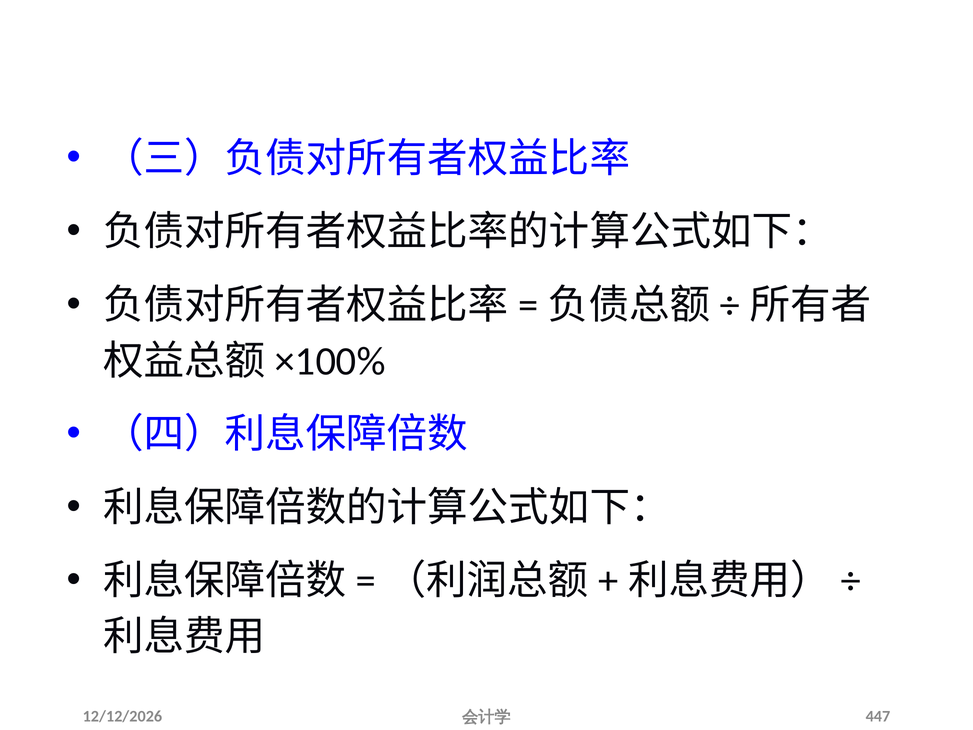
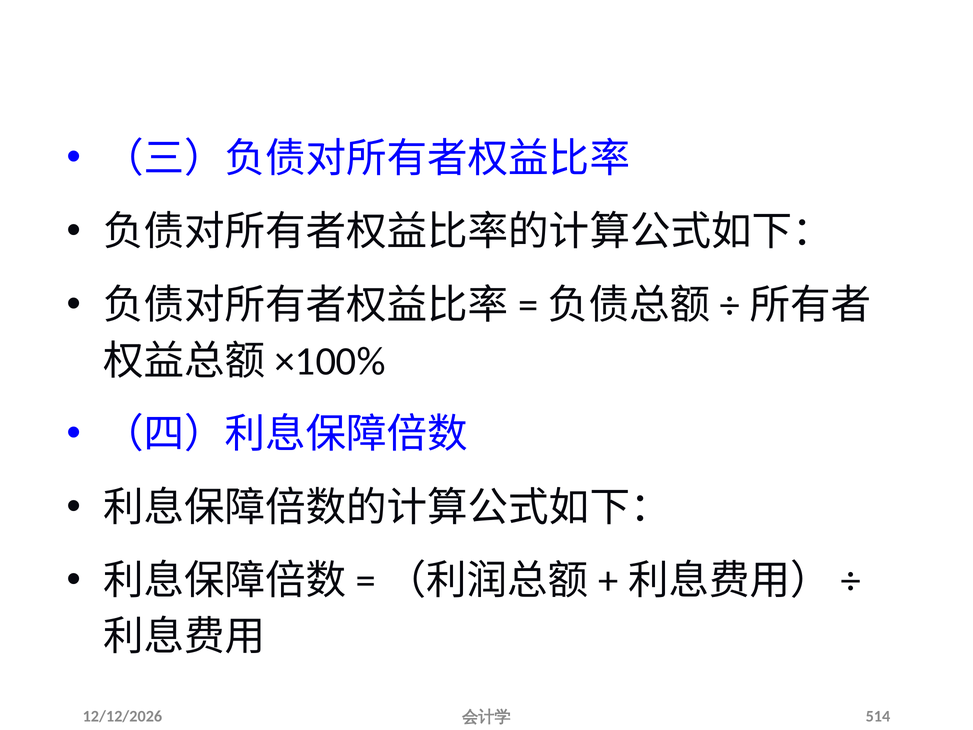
447: 447 -> 514
